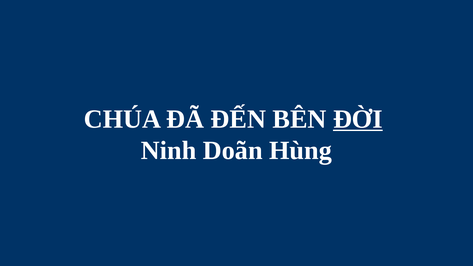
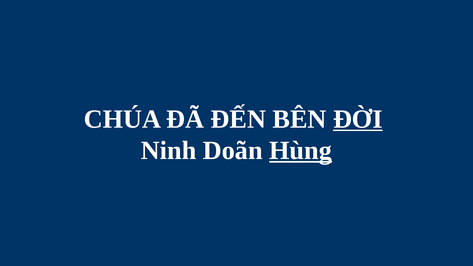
Hùng underline: none -> present
